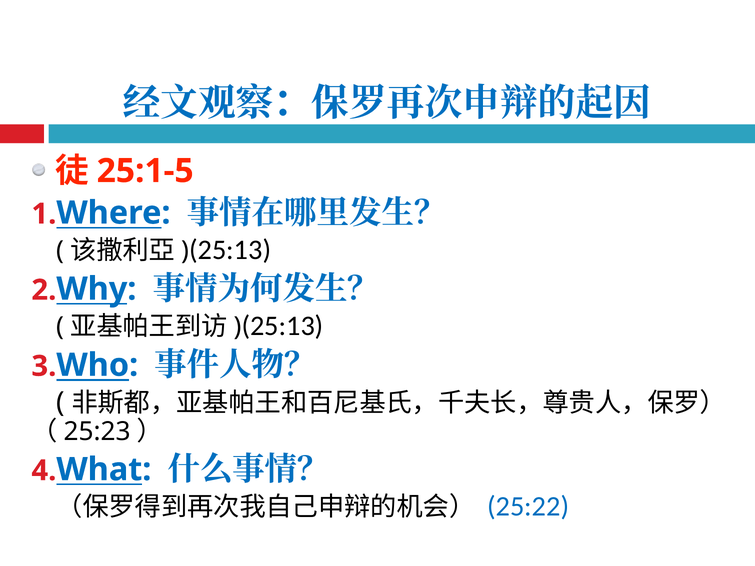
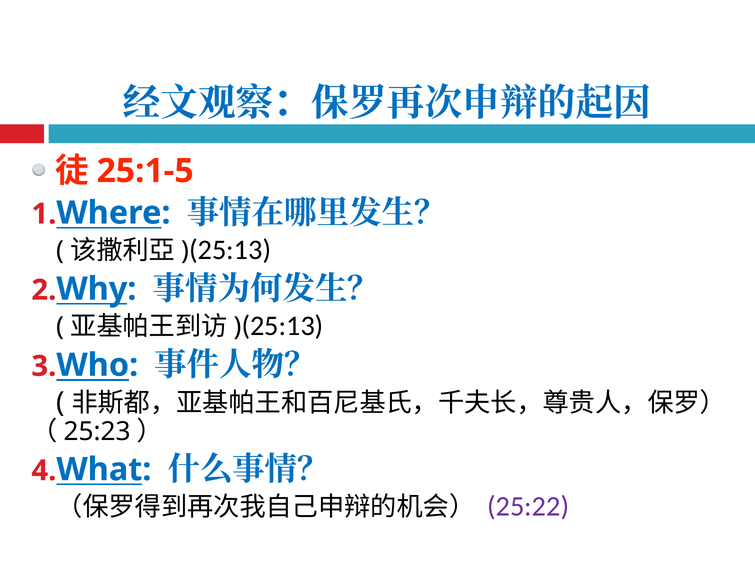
25:22 colour: blue -> purple
